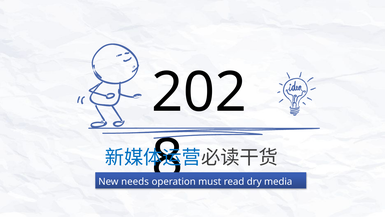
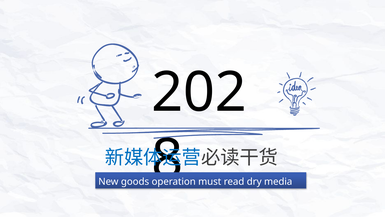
needs: needs -> goods
